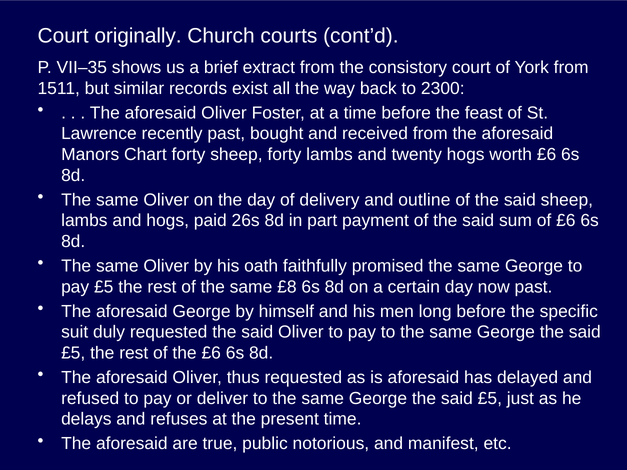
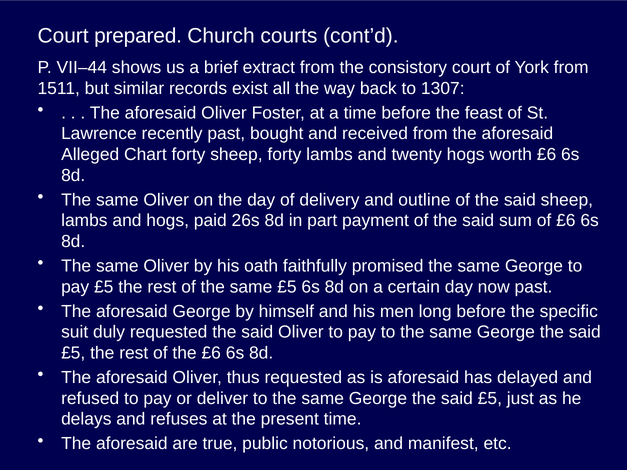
originally: originally -> prepared
VII–35: VII–35 -> VII–44
2300: 2300 -> 1307
Manors: Manors -> Alleged
same £8: £8 -> £5
